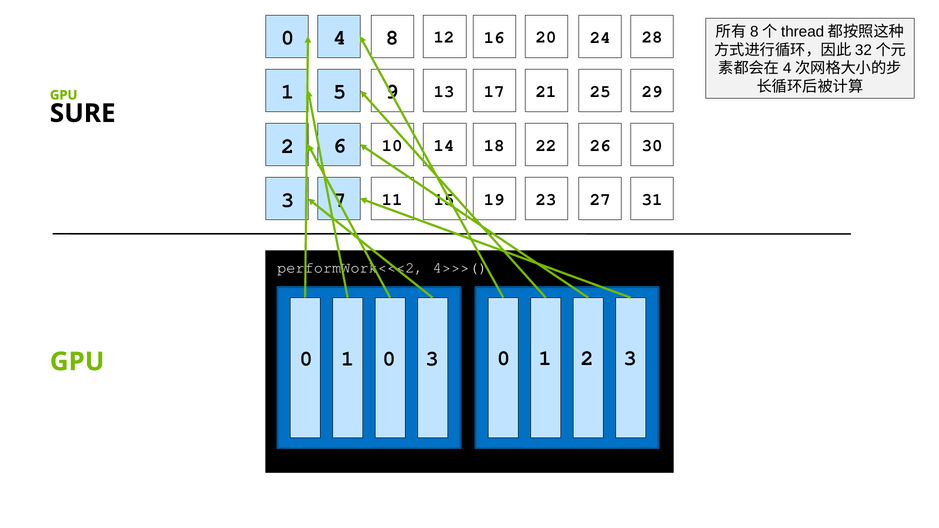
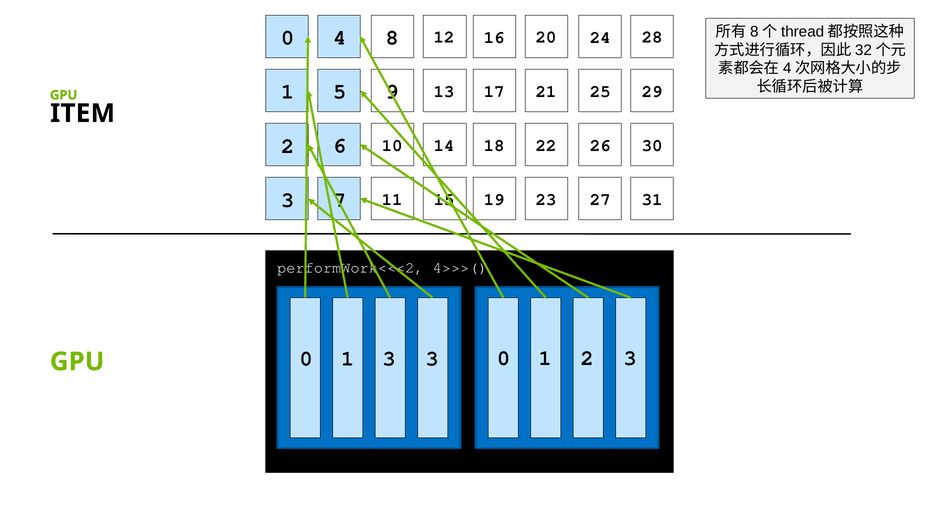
SURE: SURE -> ITEM
1 0: 0 -> 3
